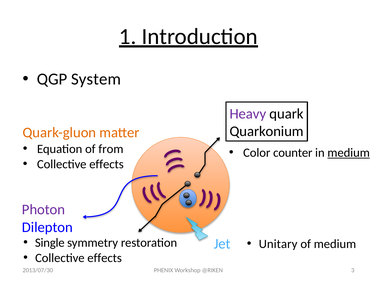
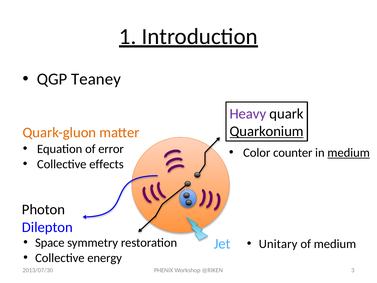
System: System -> Teaney
Quarkonium underline: none -> present
from: from -> error
Photon colour: purple -> black
Single: Single -> Space
effects at (105, 258): effects -> energy
